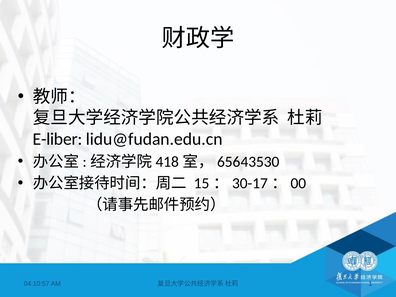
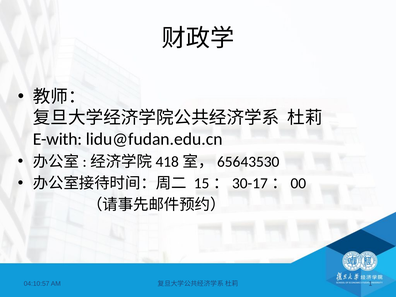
E-liber: E-liber -> E-with
